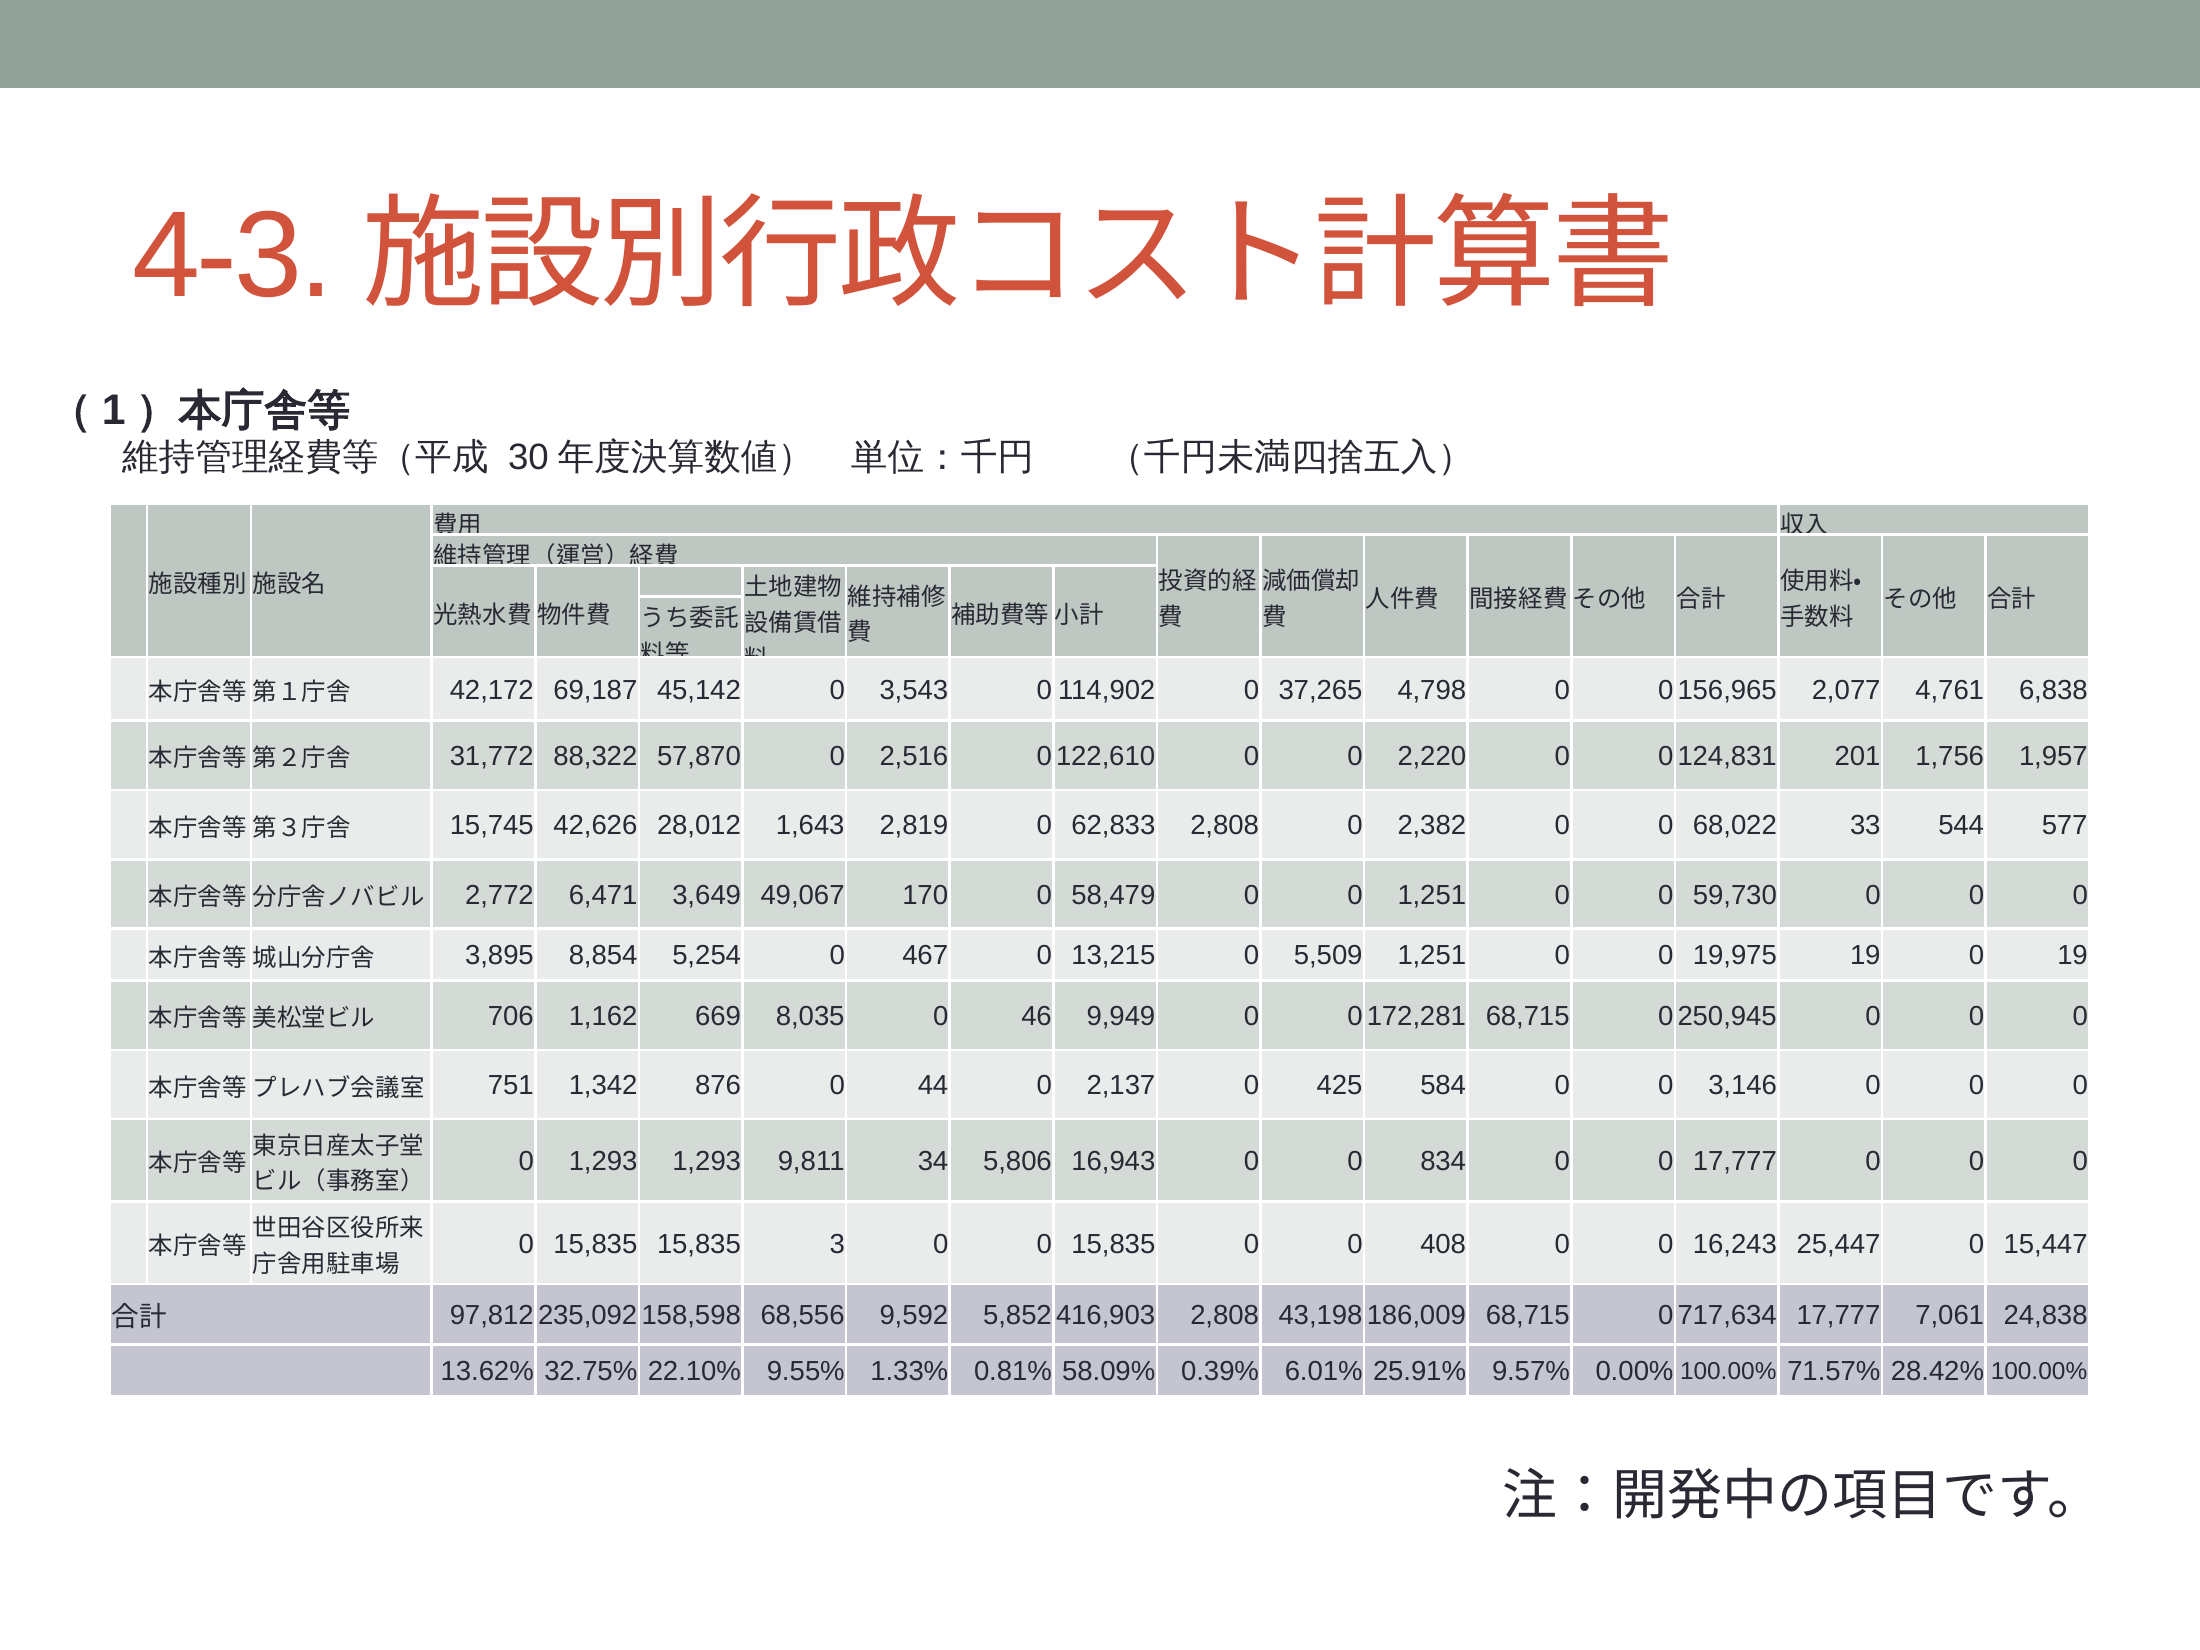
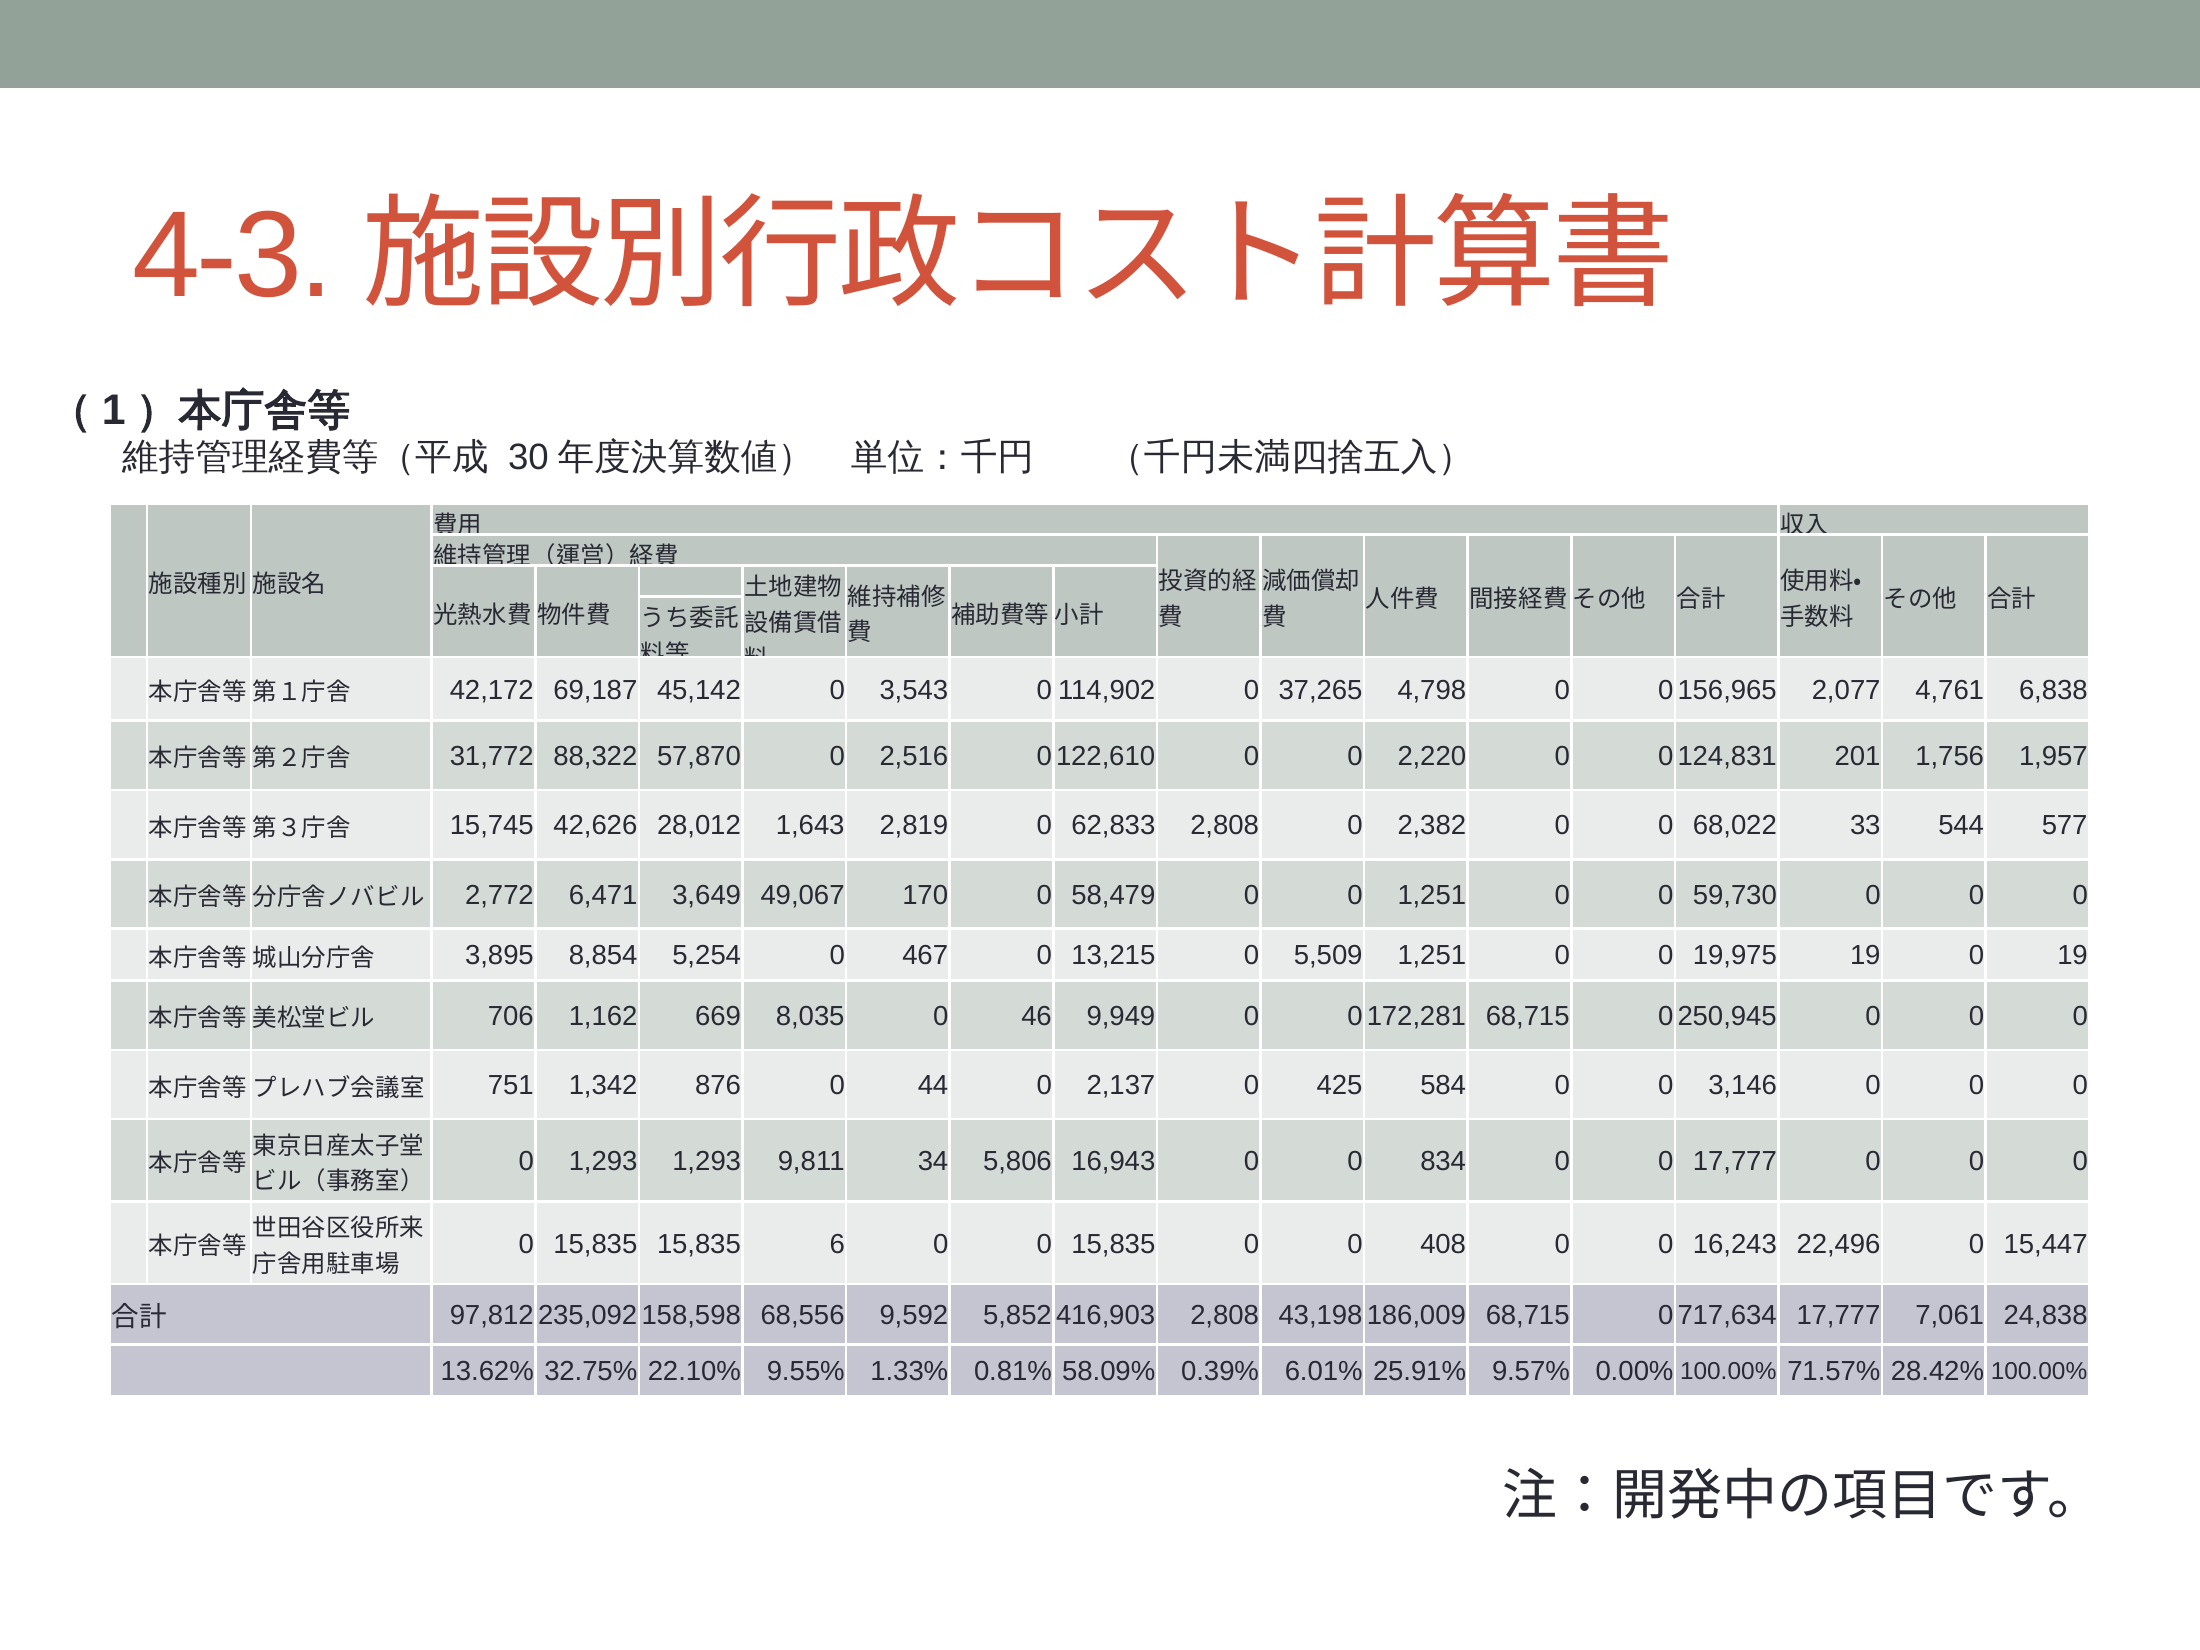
3: 3 -> 6
25,447: 25,447 -> 22,496
